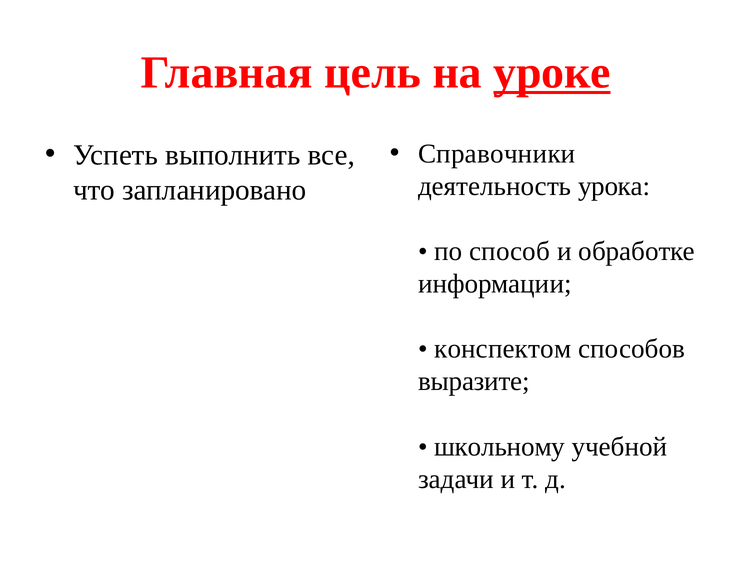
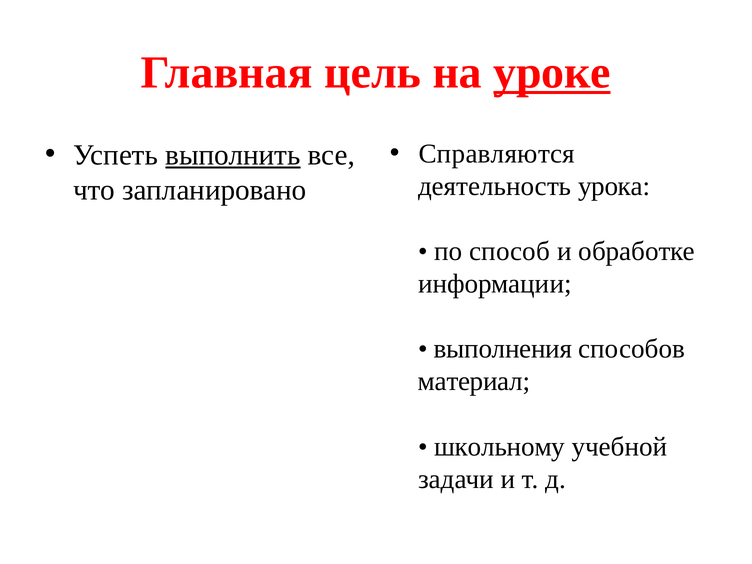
Справочники: Справочники -> Справляются
выполнить underline: none -> present
конспектом: конспектом -> выполнения
выразите: выразите -> материал
